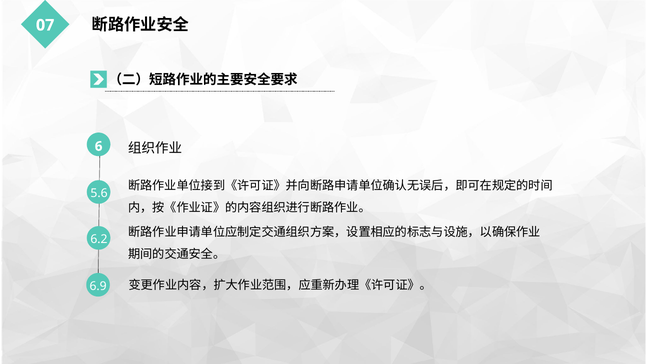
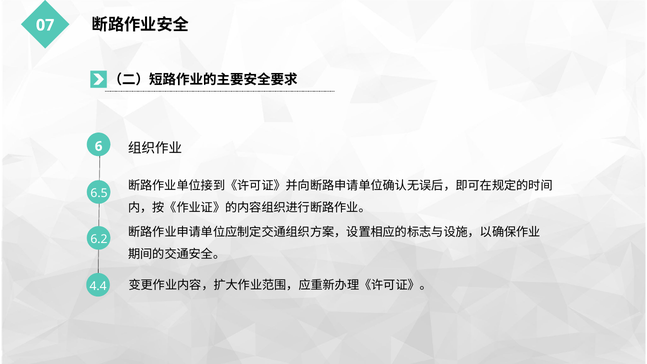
5.6: 5.6 -> 6.5
6.9: 6.9 -> 4.4
